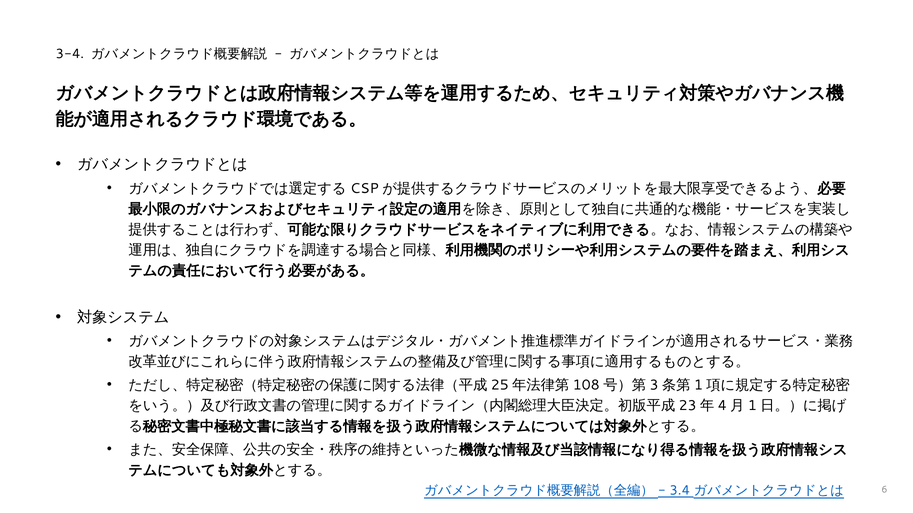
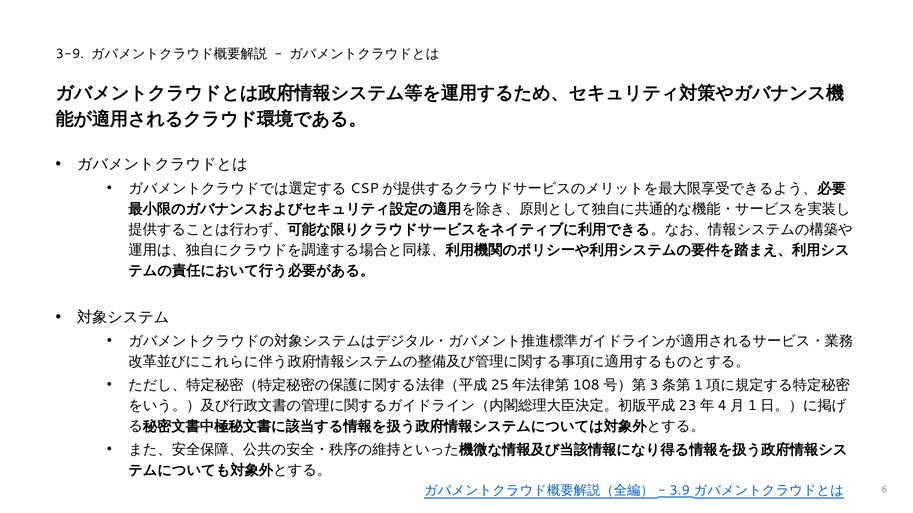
3-4: 3-4 -> 3-9
3.4: 3.4 -> 3.9
